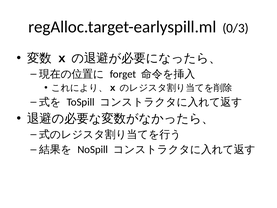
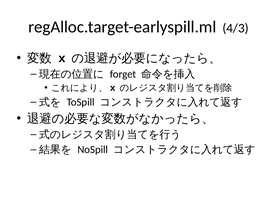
0/3: 0/3 -> 4/3
